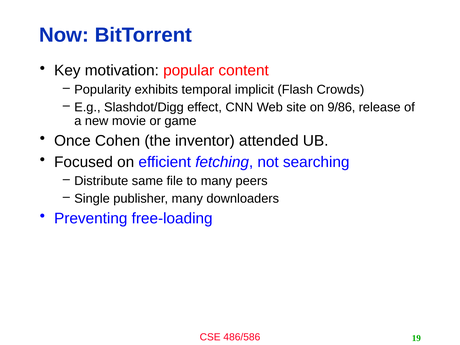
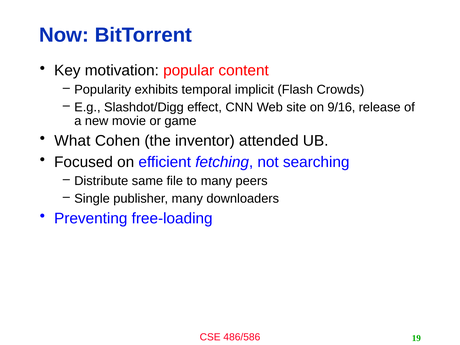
9/86: 9/86 -> 9/16
Once: Once -> What
